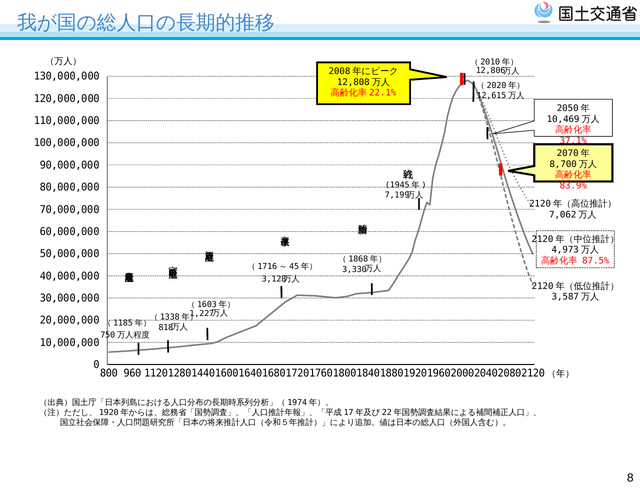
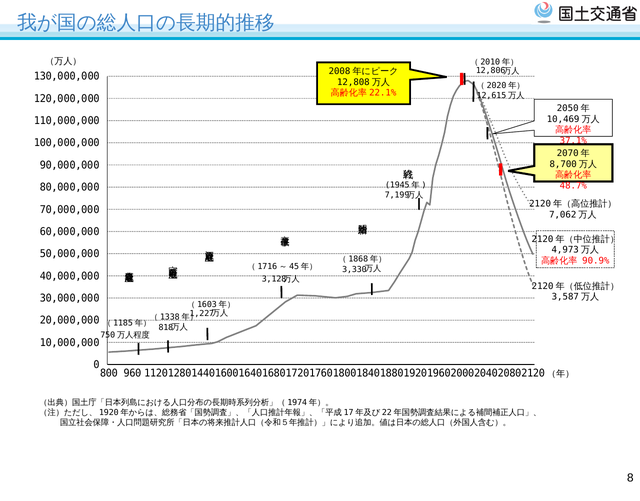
83.9%: 83.9% -> 48.7%
87.5%: 87.5% -> 90.9%
